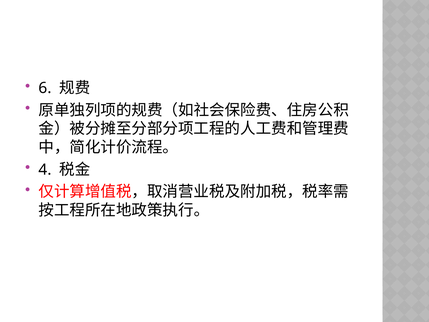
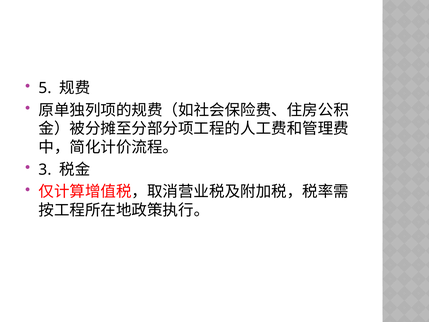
6: 6 -> 5
4: 4 -> 3
